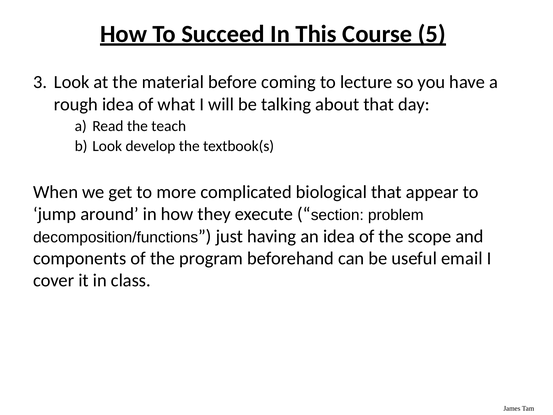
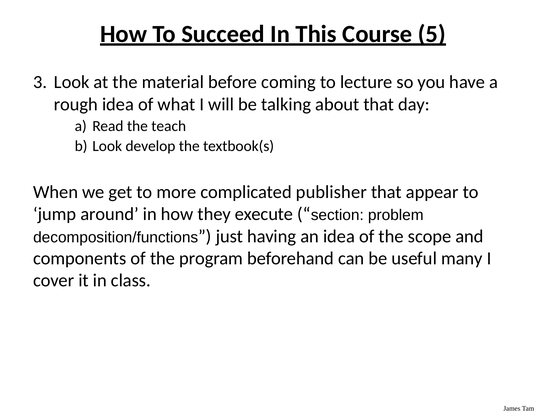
biological: biological -> publisher
email: email -> many
